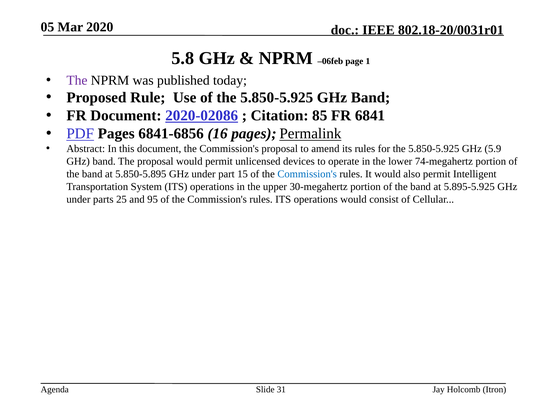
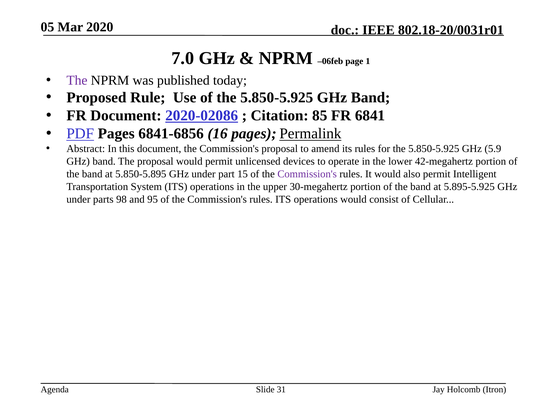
5.8: 5.8 -> 7.0
74-megahertz: 74-megahertz -> 42-megahertz
Commission's at (307, 174) colour: blue -> purple
25: 25 -> 98
